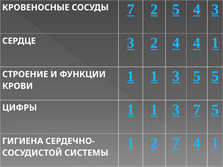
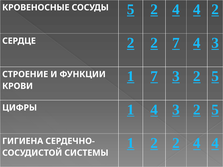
СОСУДЫ 7: 7 -> 5
5 at (176, 9): 5 -> 4
4 3: 3 -> 2
СЕРДЦЕ 3: 3 -> 2
2 4: 4 -> 7
1 at (215, 43): 1 -> 3
1 at (154, 76): 1 -> 7
5 at (197, 76): 5 -> 2
ЦИФРЫ 1 1: 1 -> 4
7 at (197, 110): 7 -> 2
1 2 7: 7 -> 2
1 at (215, 143): 1 -> 4
